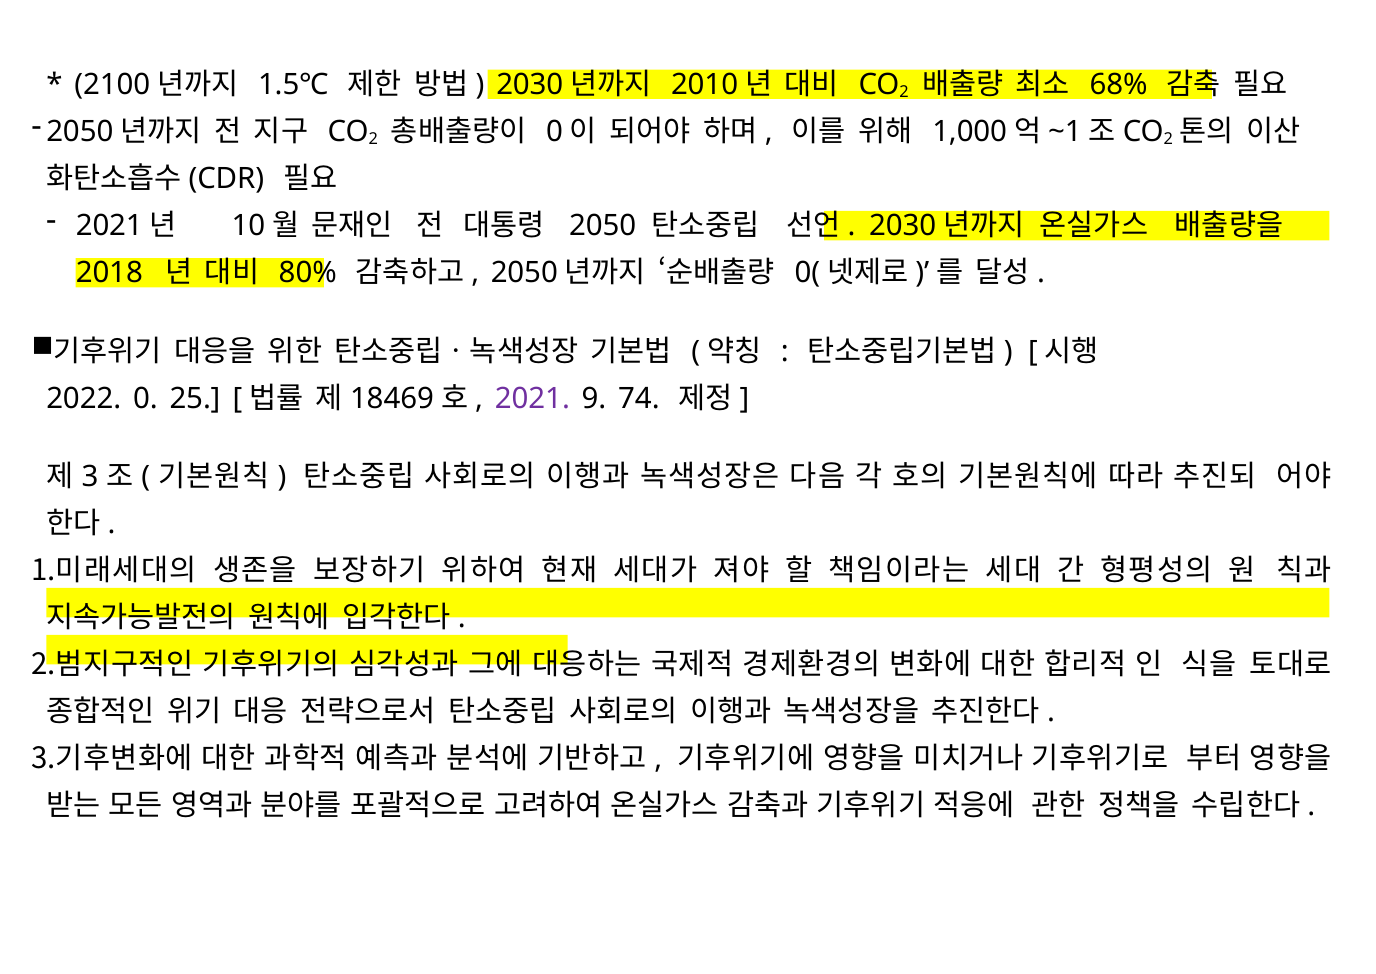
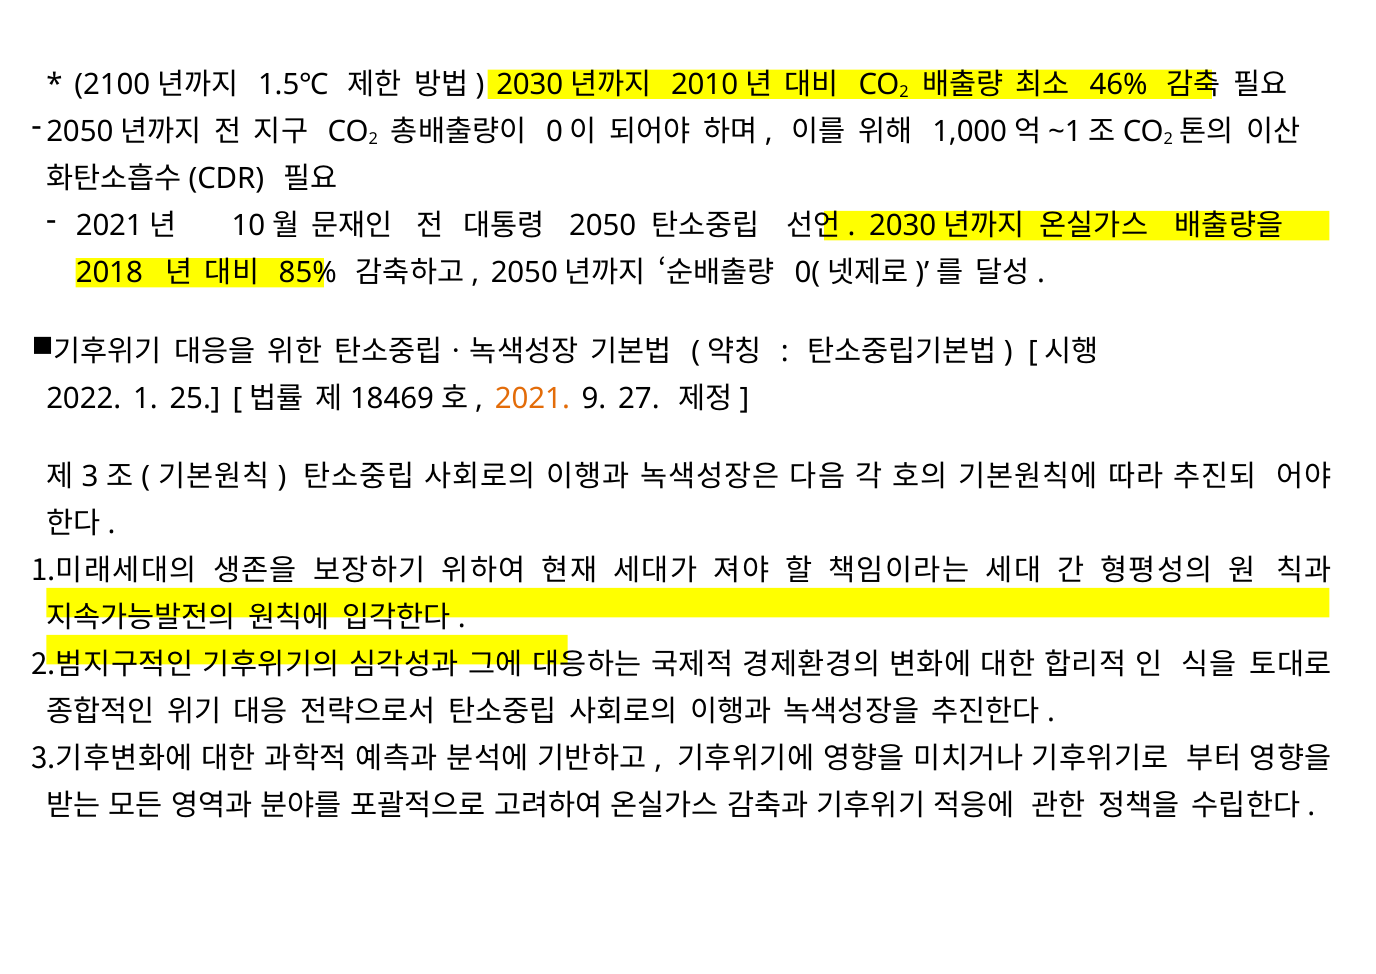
68%: 68% -> 46%
80%: 80% -> 85%
0: 0 -> 1
2021 colour: purple -> orange
74: 74 -> 27
